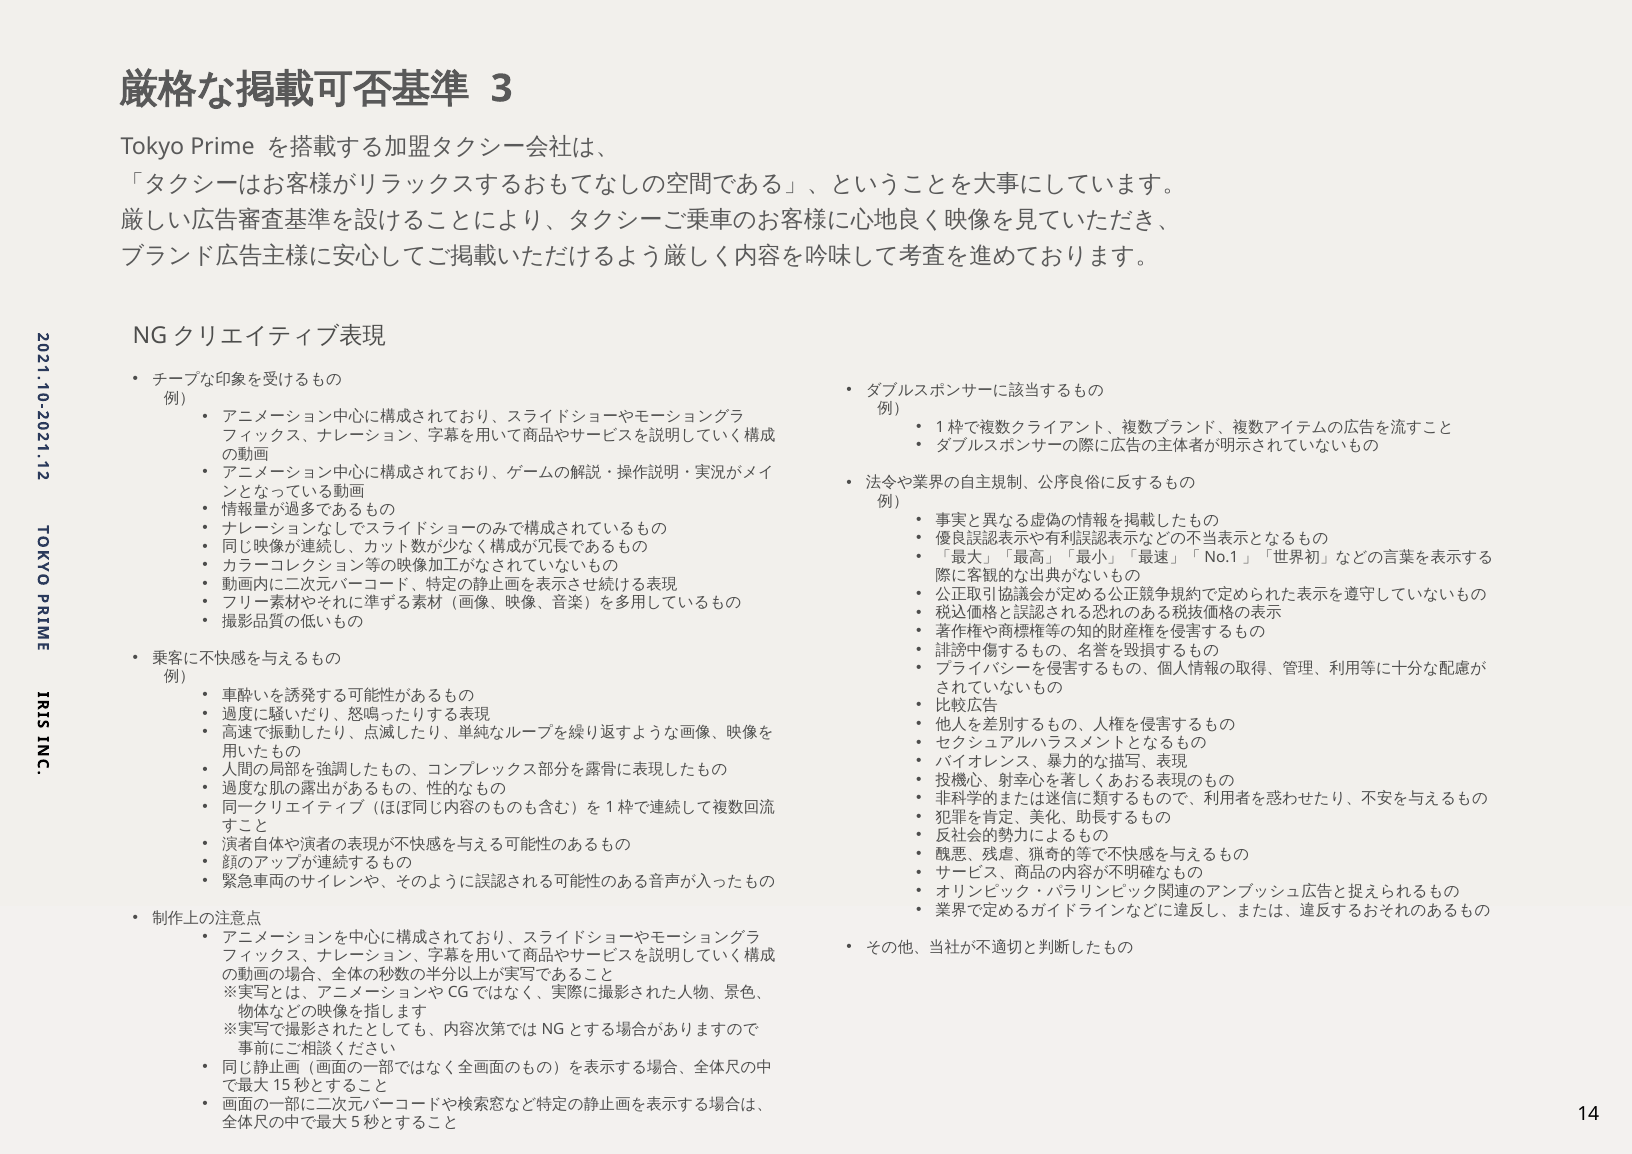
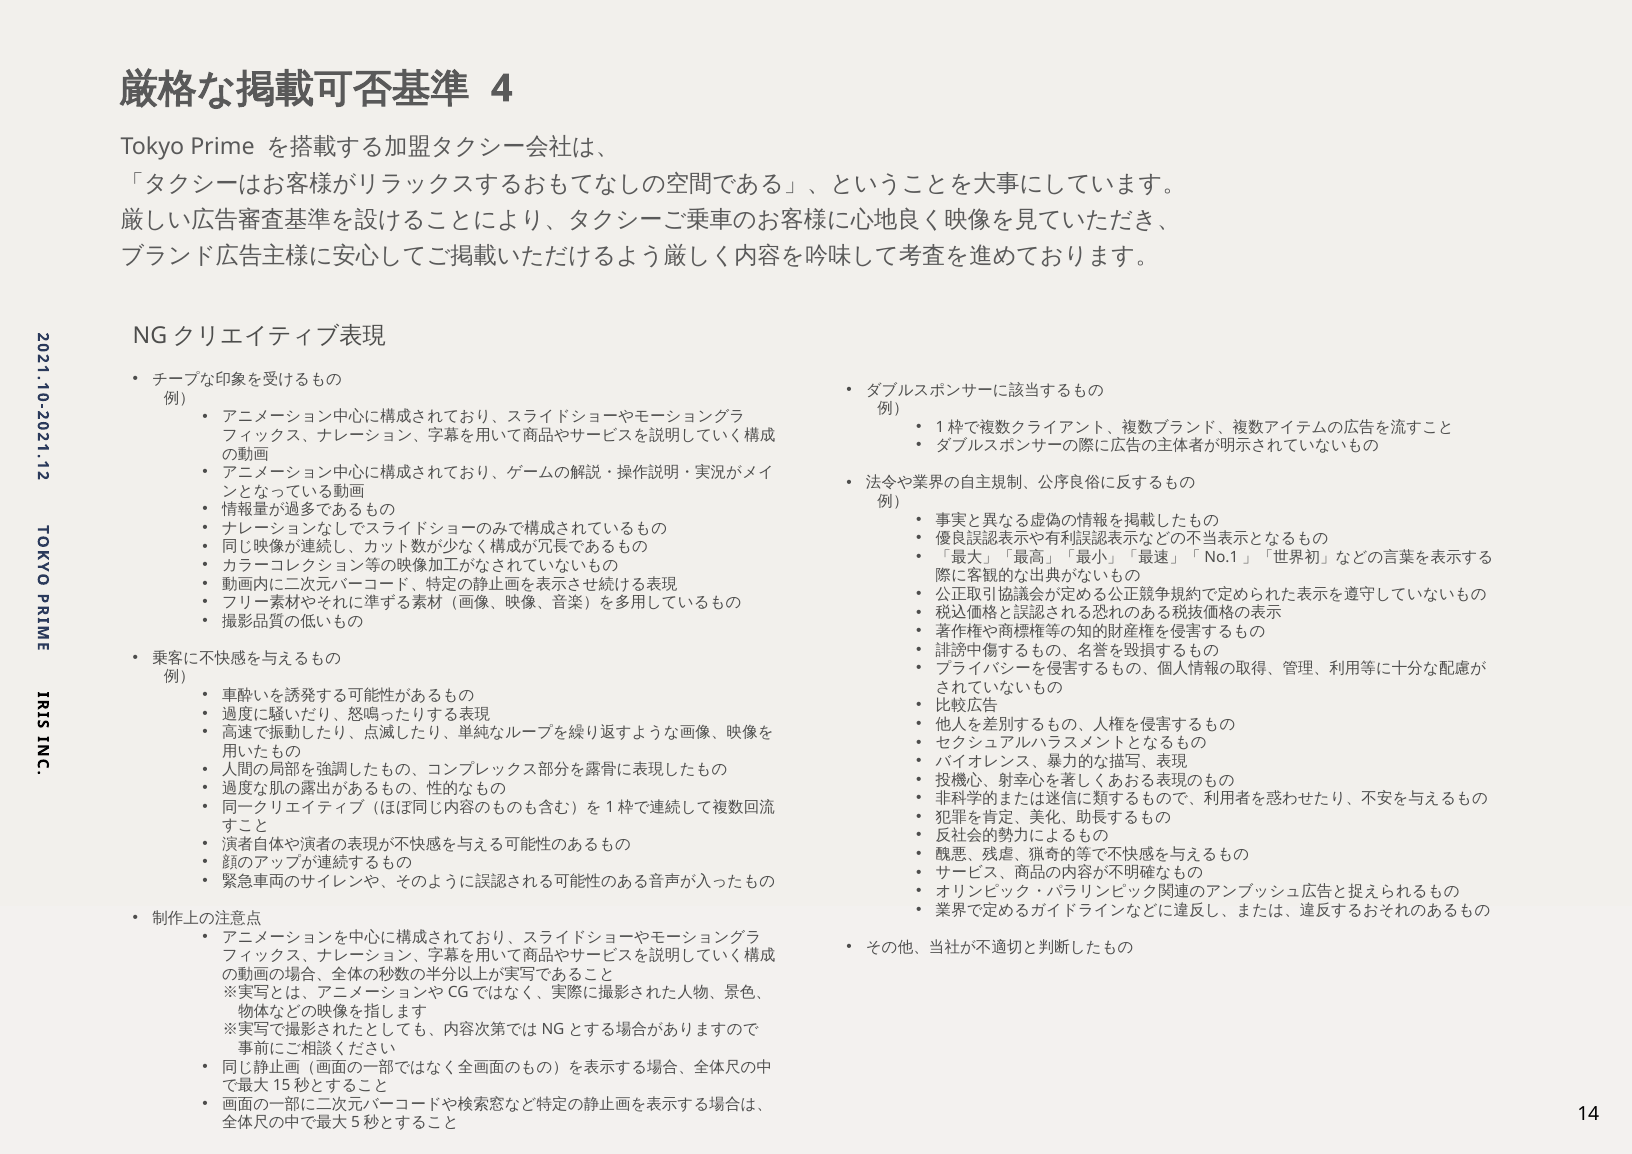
3: 3 -> 4
